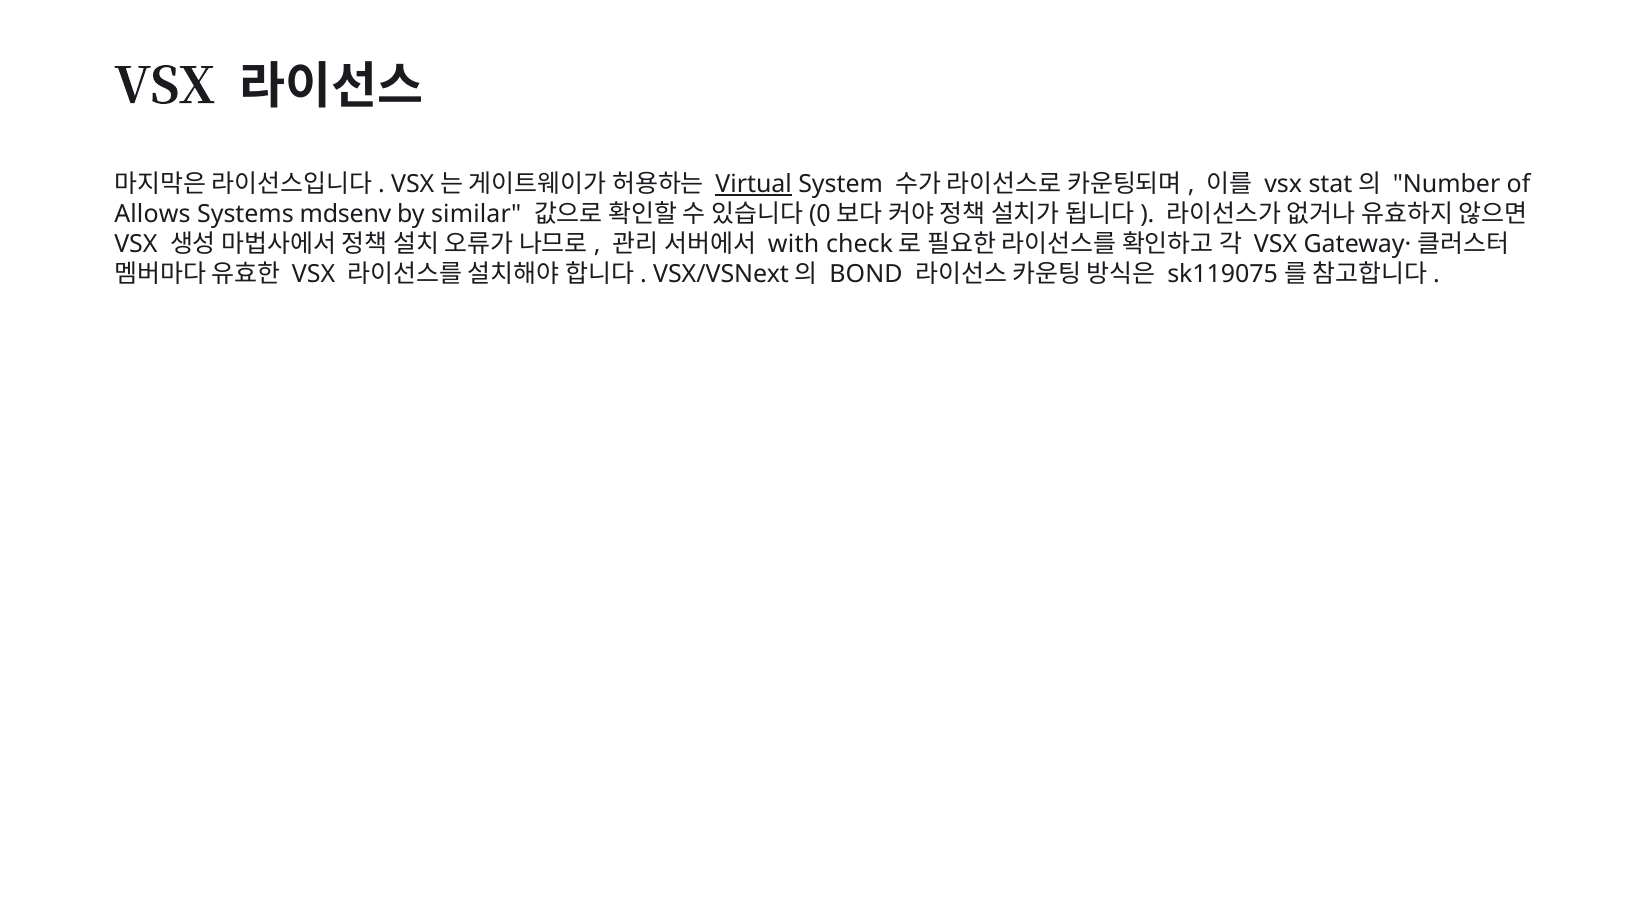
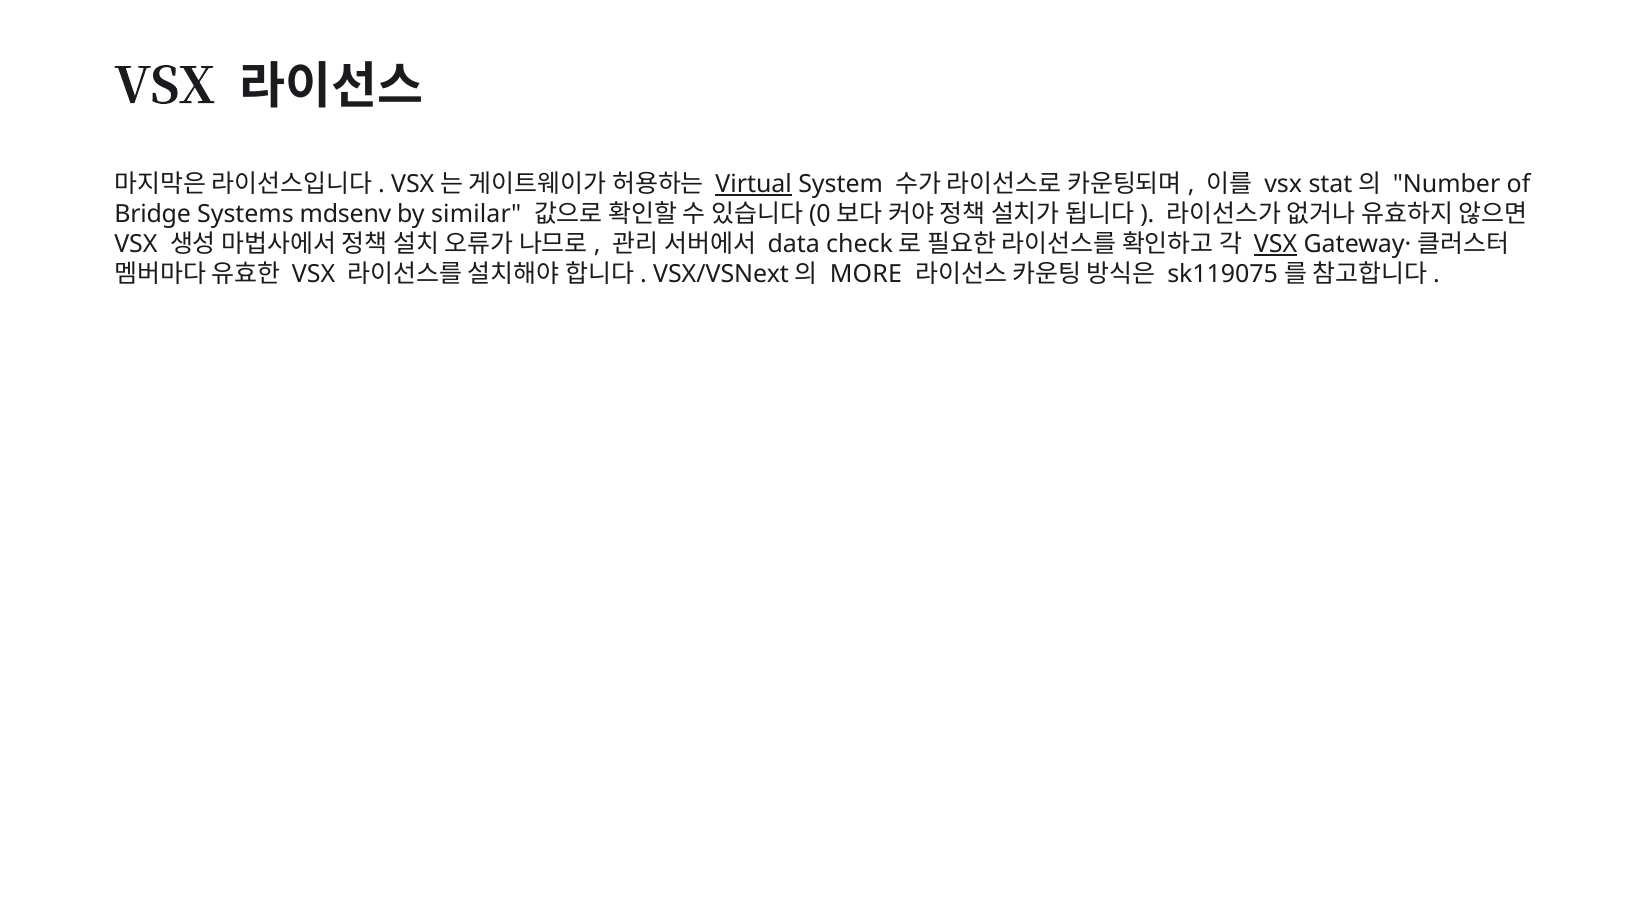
Allows: Allows -> Bridge
with: with -> data
VSX at (1276, 244) underline: none -> present
BOND: BOND -> MORE
